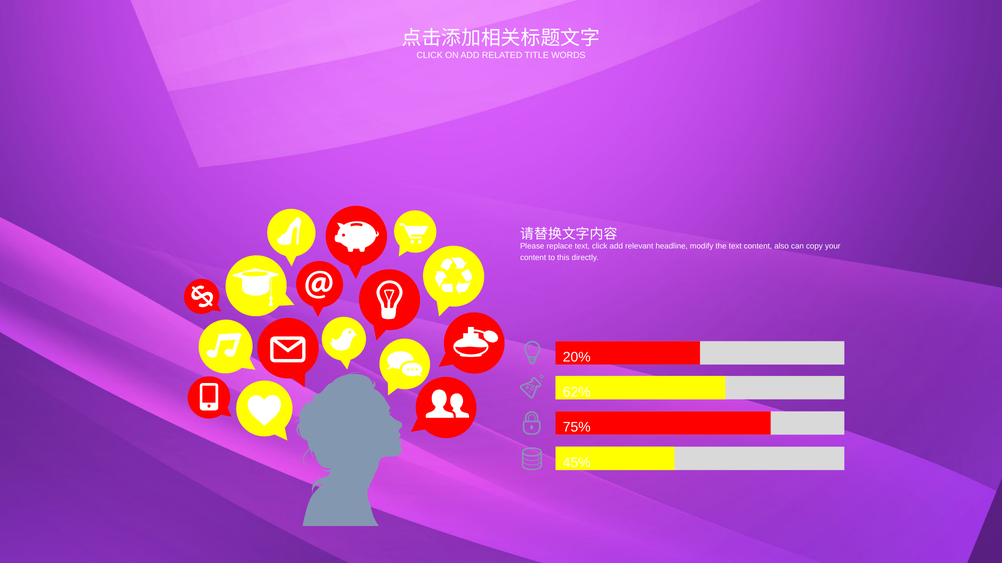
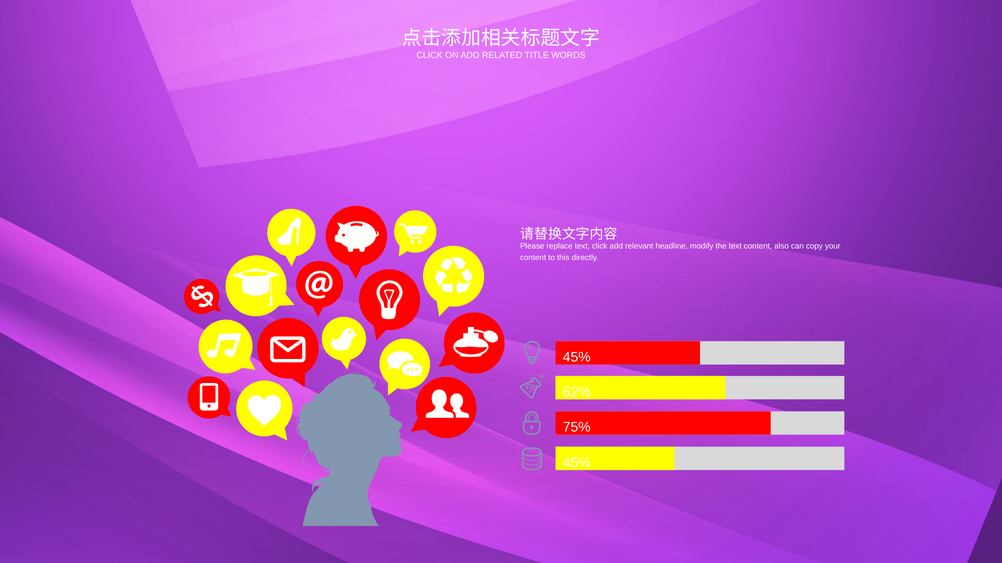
20% at (577, 358): 20% -> 45%
